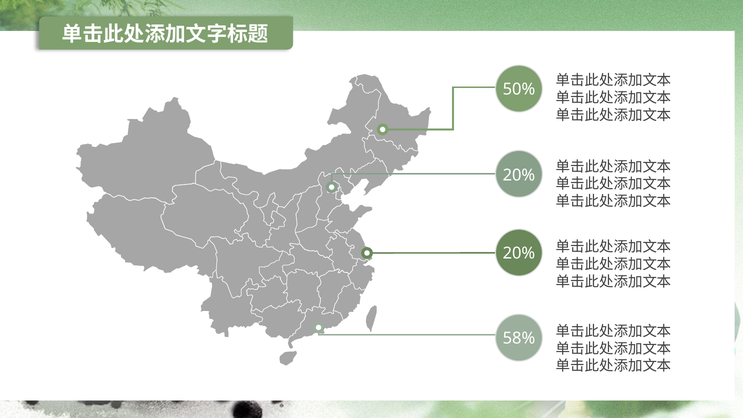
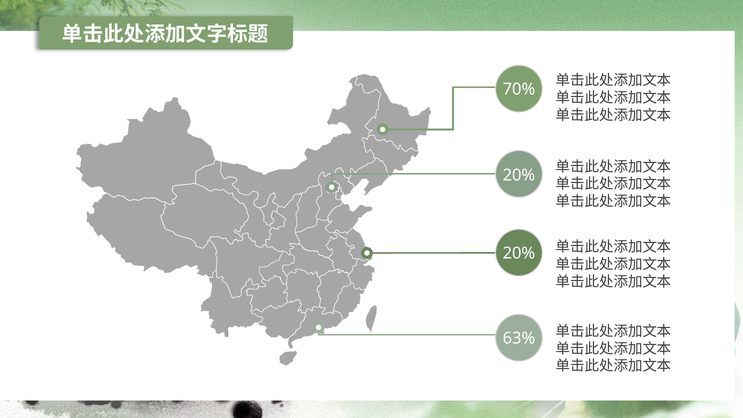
50%: 50% -> 70%
58%: 58% -> 63%
